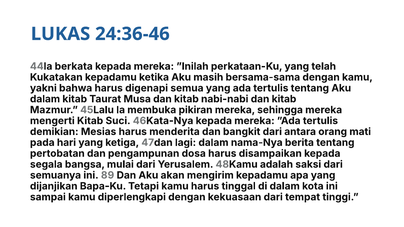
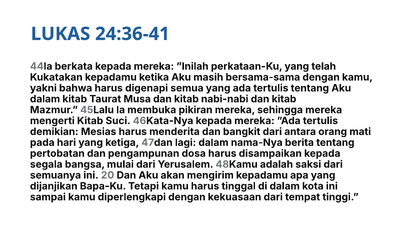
24:36-46: 24:36-46 -> 24:36-41
89: 89 -> 20
